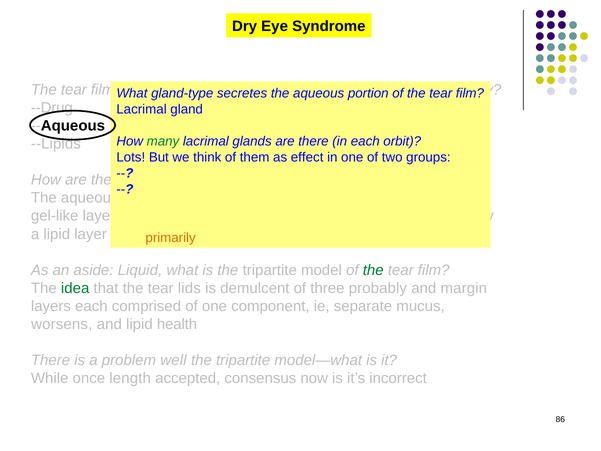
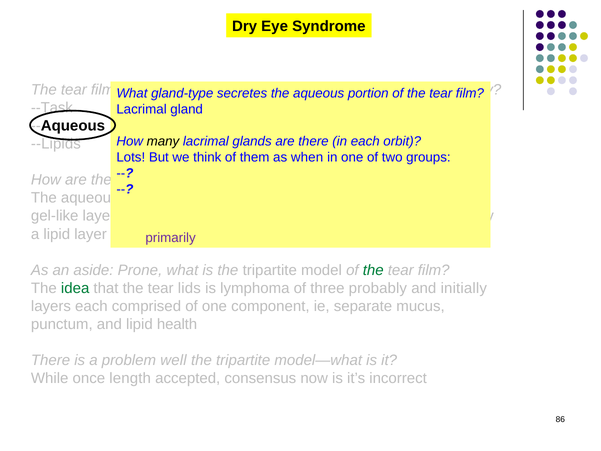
--Drug: --Drug -> --Task
many colour: green -> black
effect: effect -> when
primarily colour: orange -> purple
Liquid: Liquid -> Prone
demulcent: demulcent -> lymphoma
margin: margin -> initially
worsens: worsens -> punctum
